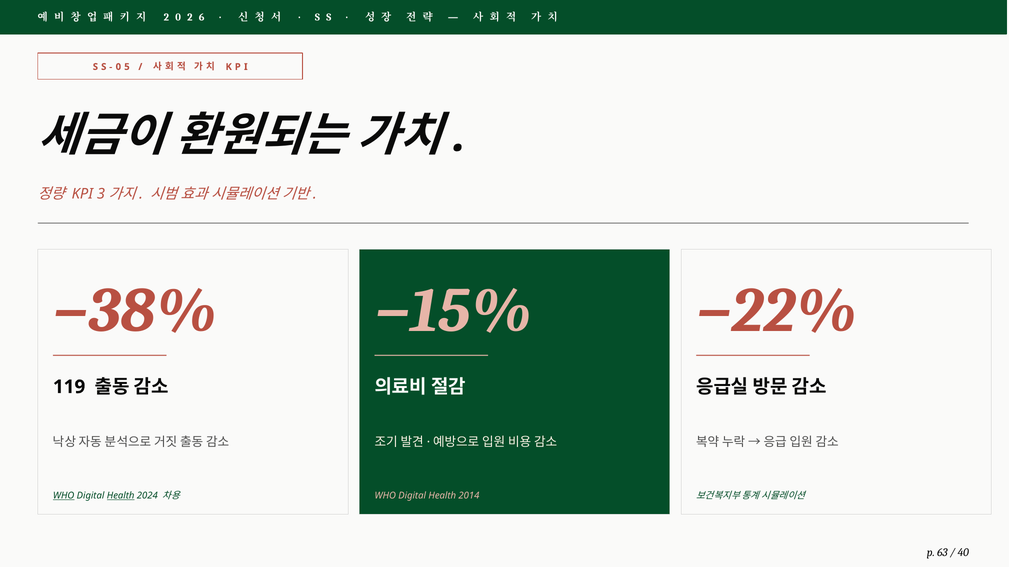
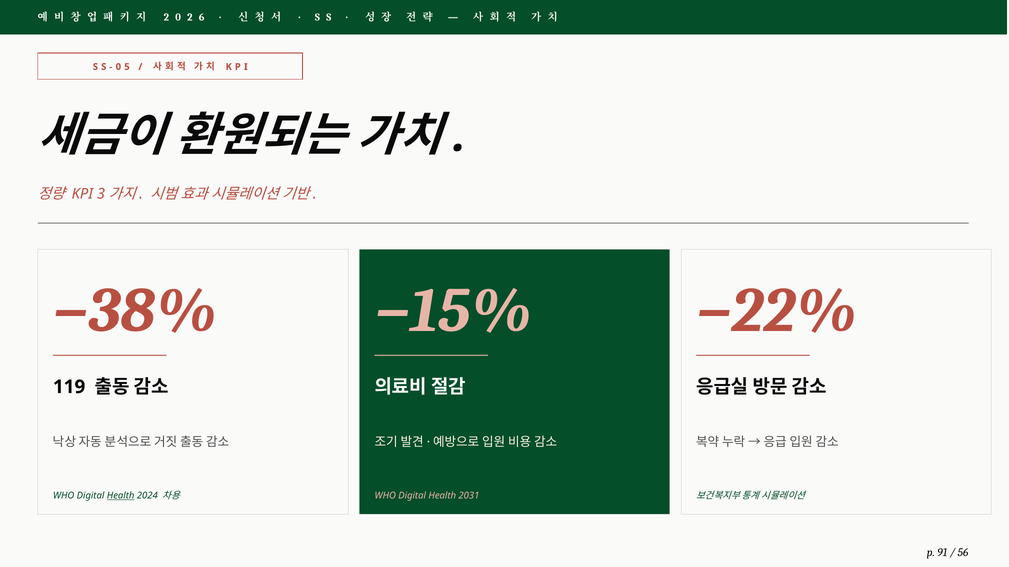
WHO at (64, 496) underline: present -> none
2014: 2014 -> 2031
63: 63 -> 91
40: 40 -> 56
